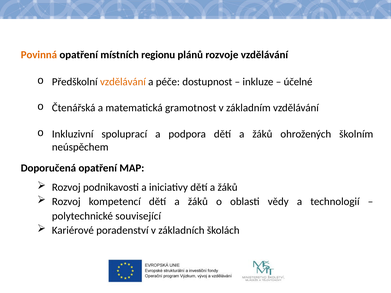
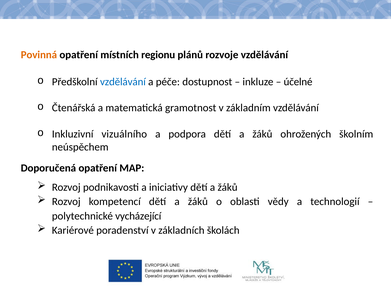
vzdělávání at (123, 82) colour: orange -> blue
spoluprací: spoluprací -> vizuálního
související: související -> vycházející
